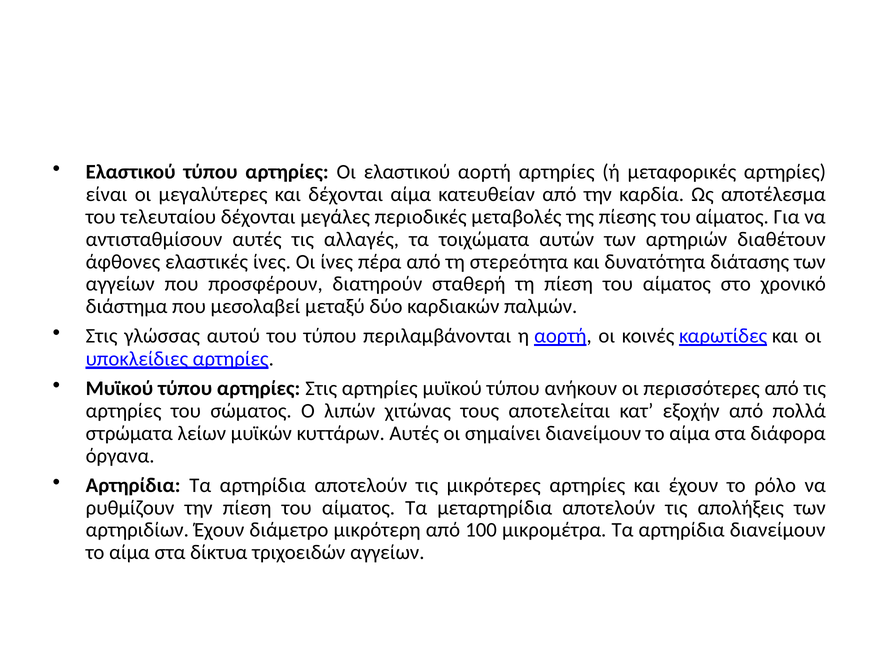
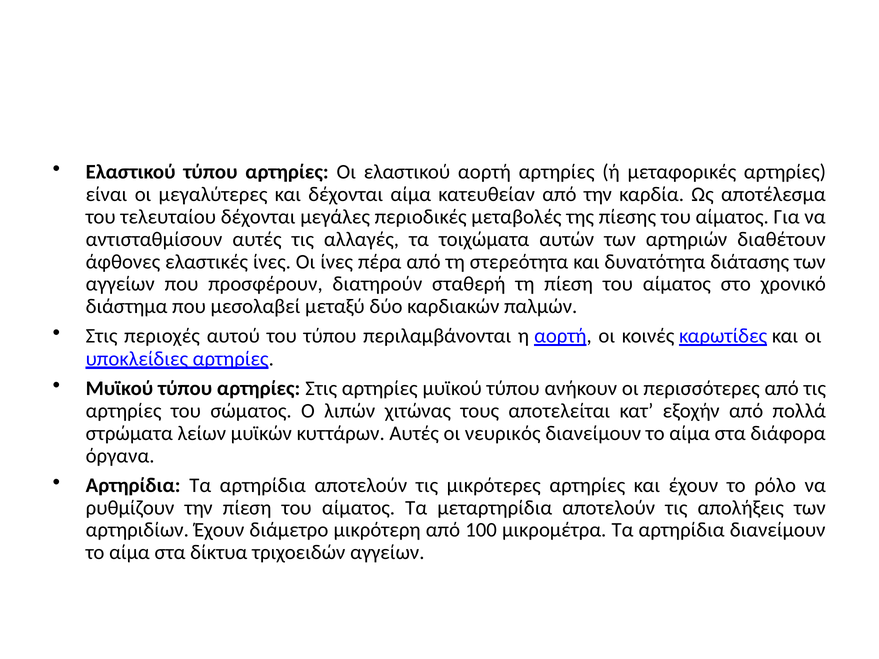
γλώσσας: γλώσσας -> περιοχές
σημαίνει: σημαίνει -> νευρικός
